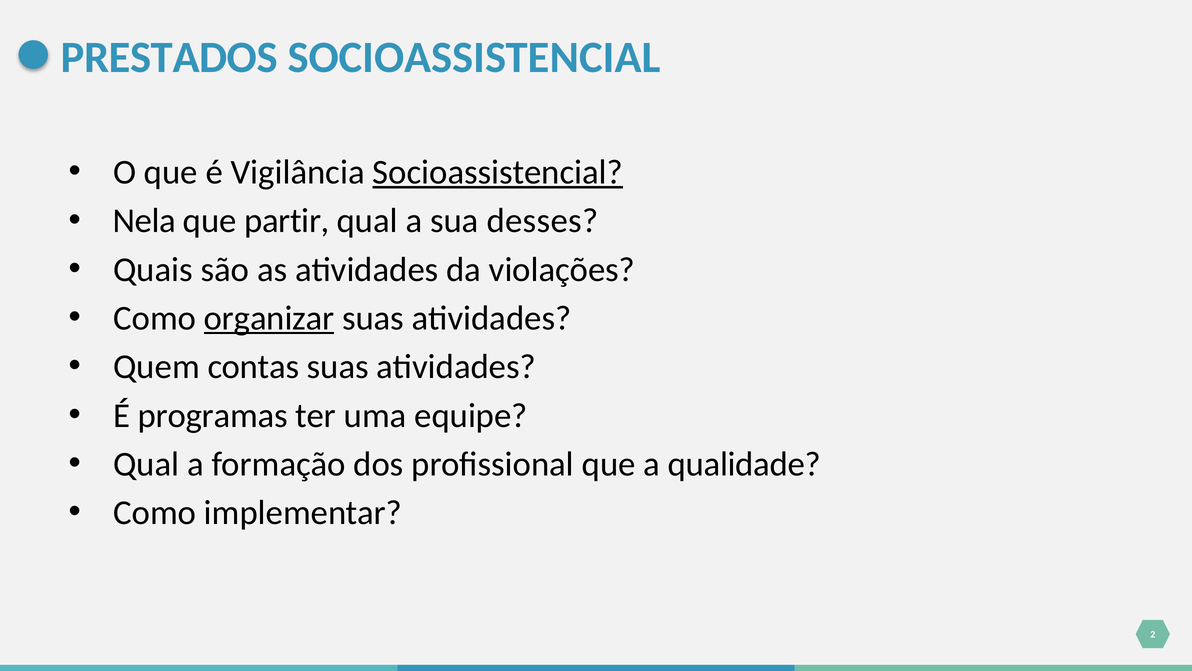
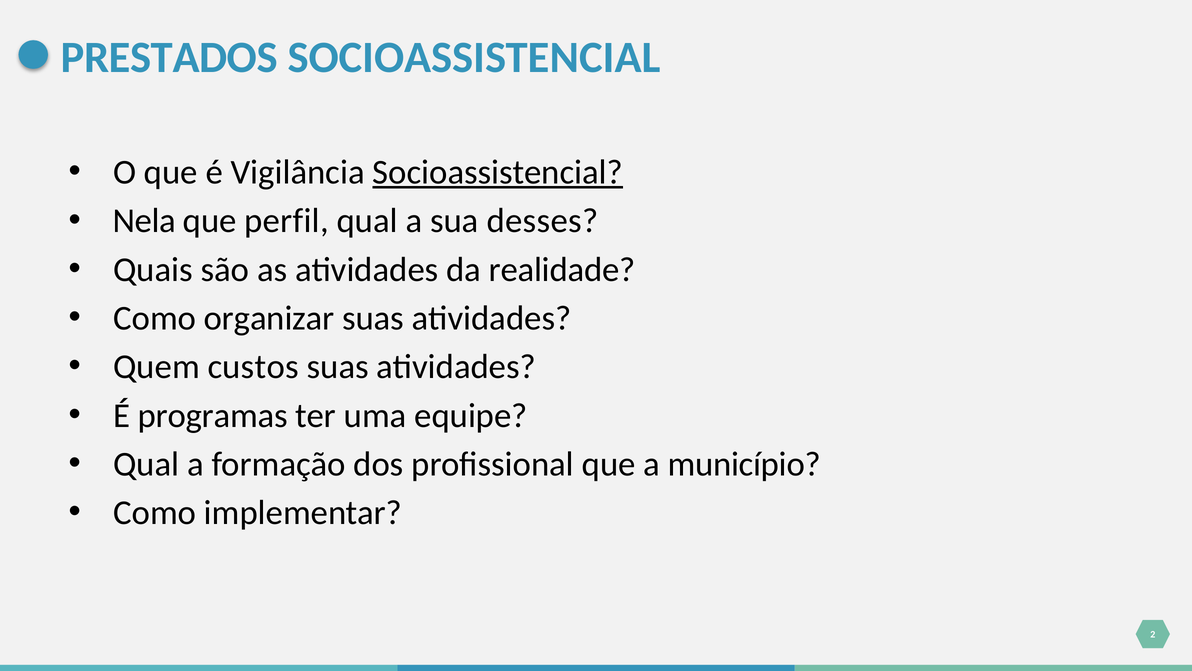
partir: partir -> perfil
violações: violações -> realidade
organizar underline: present -> none
contas: contas -> custos
qualidade: qualidade -> município
